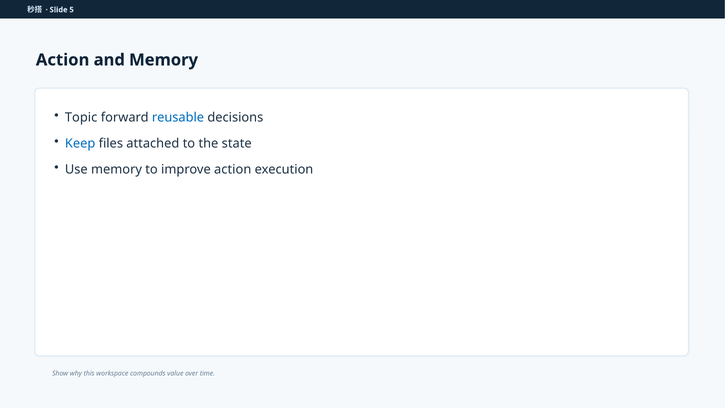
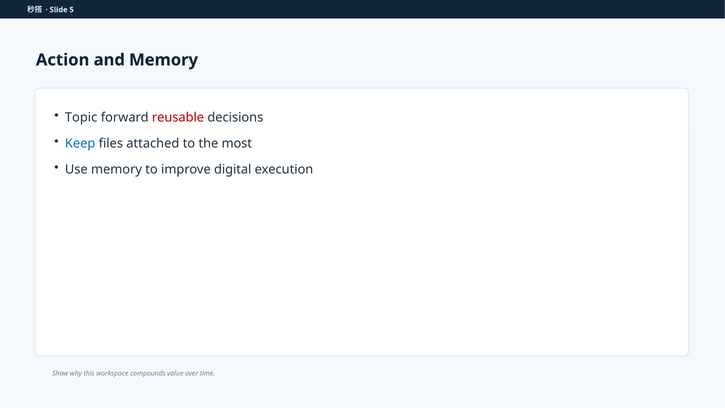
reusable colour: blue -> red
state: state -> most
improve action: action -> digital
